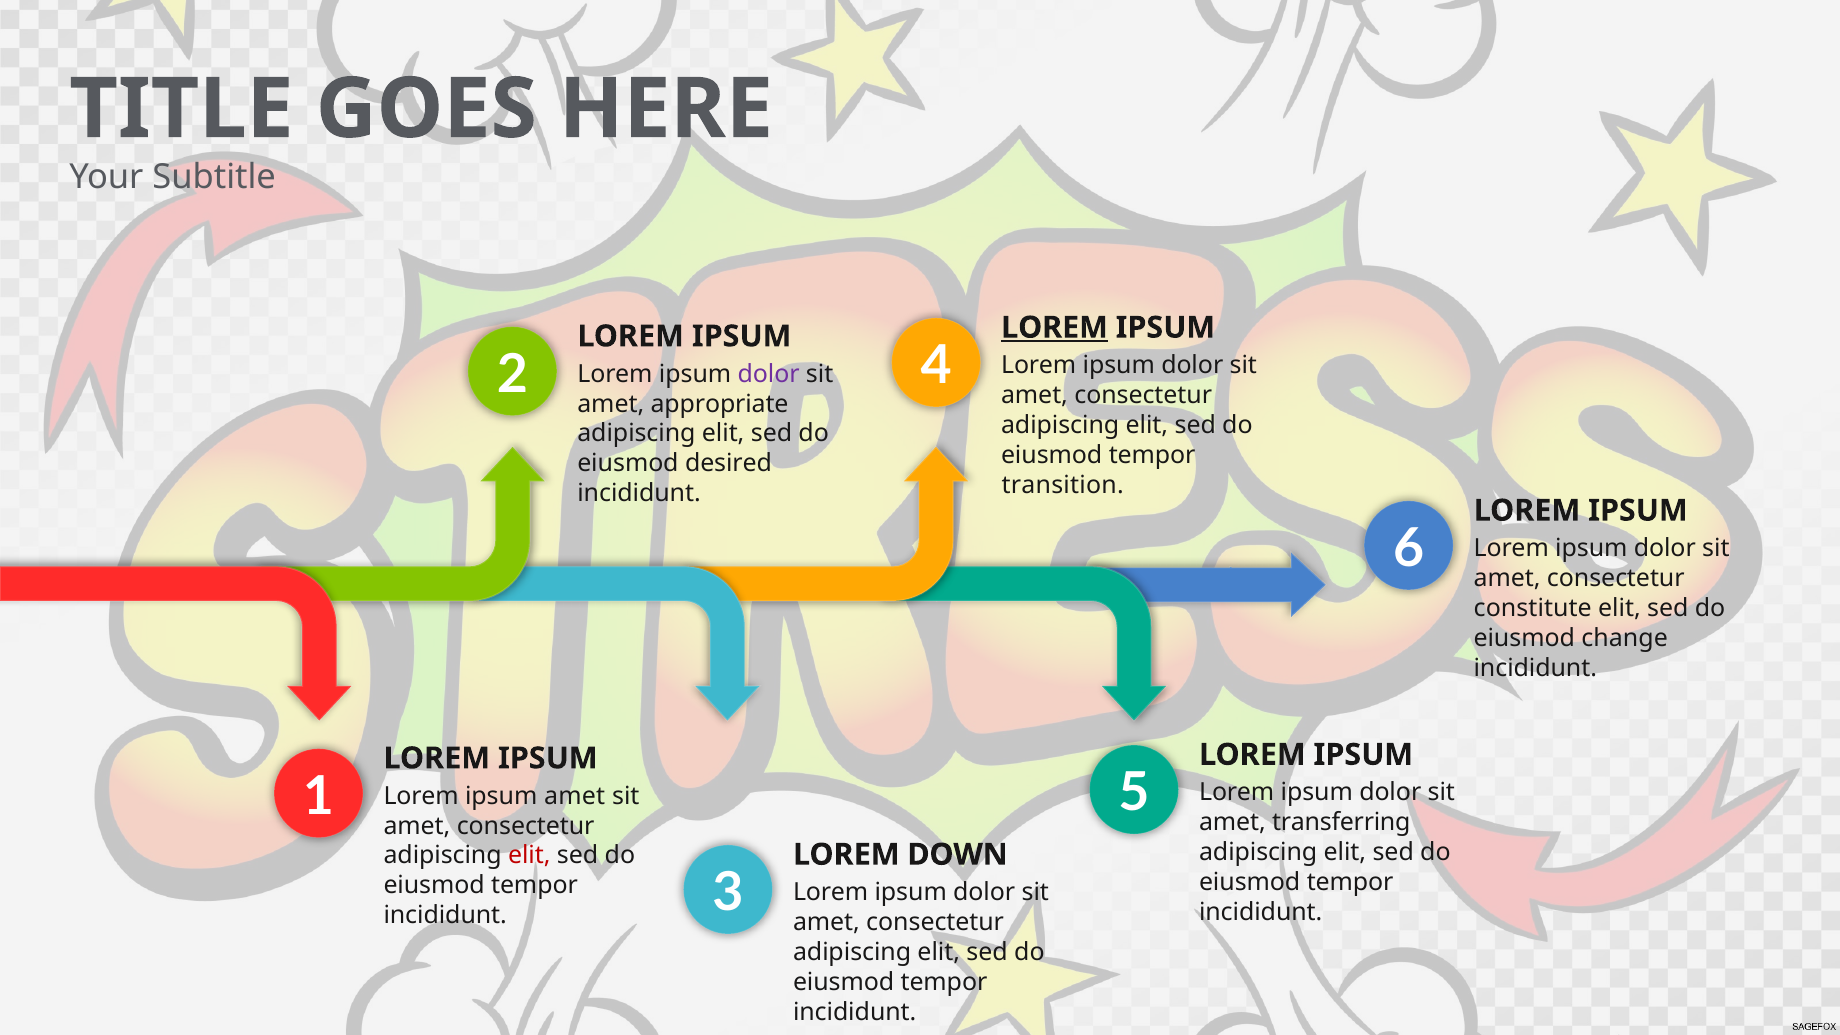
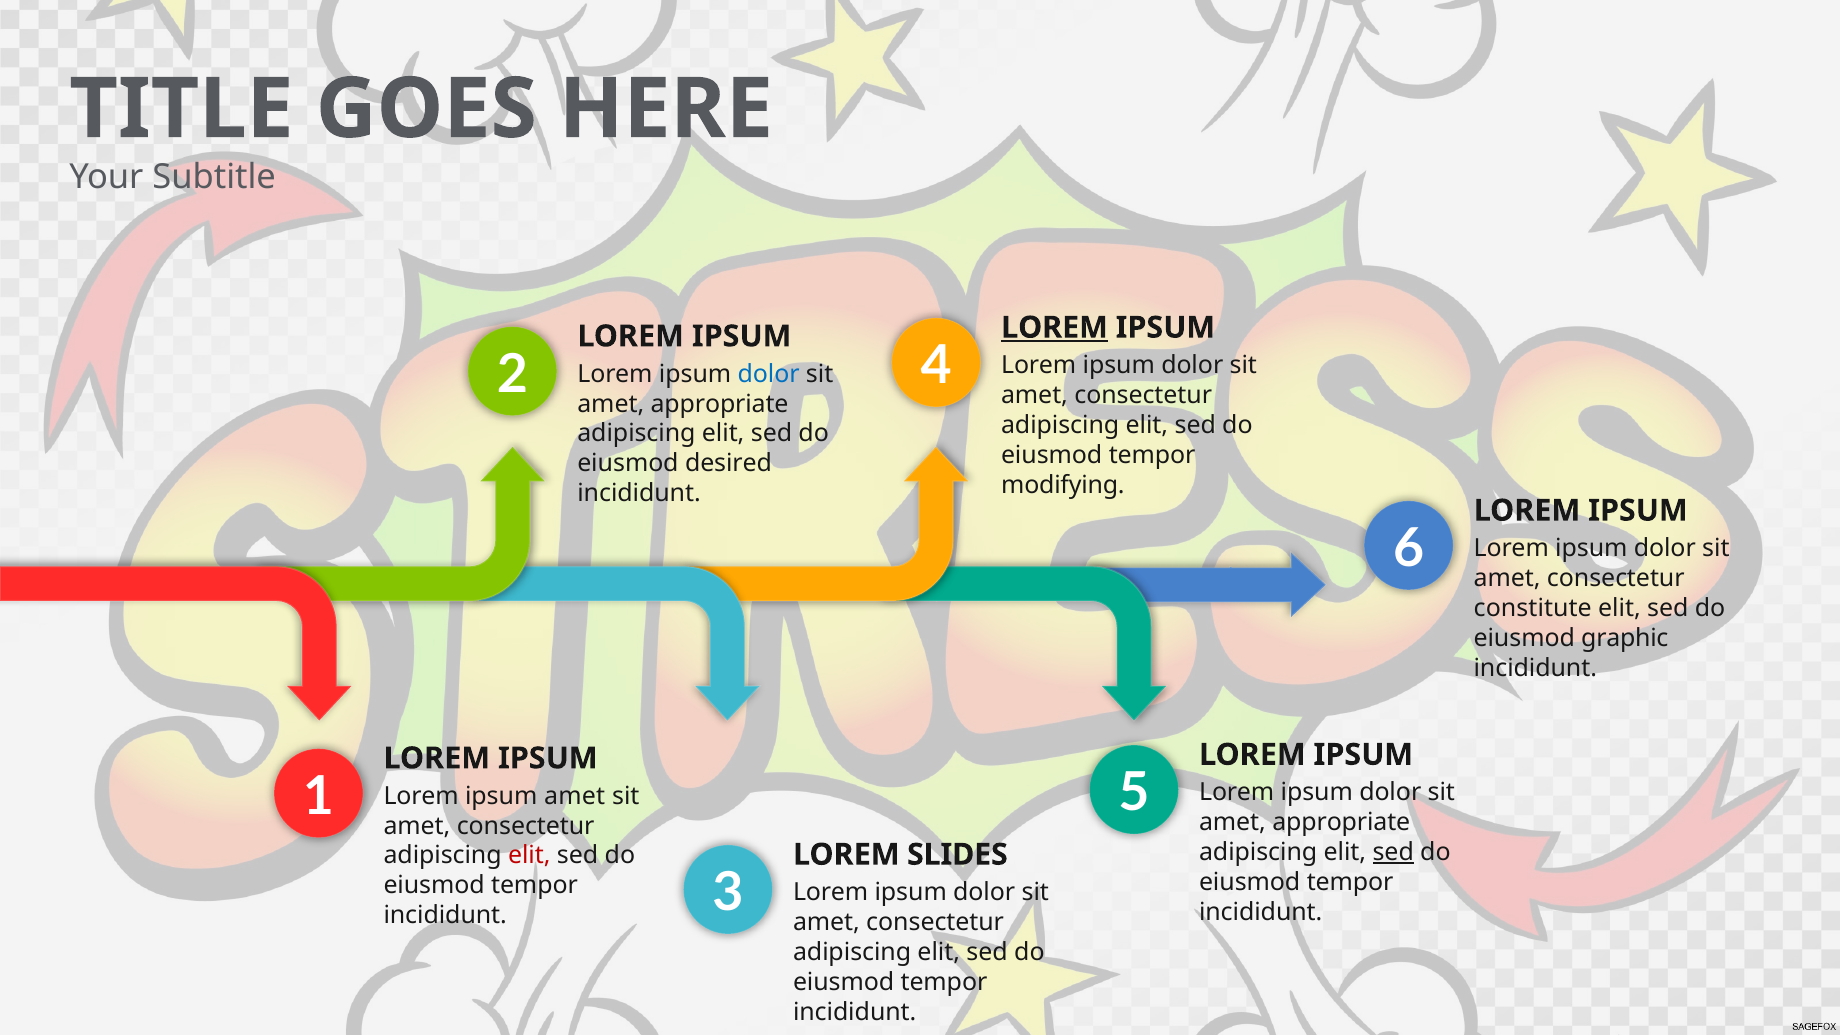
dolor at (769, 374) colour: purple -> blue
transition: transition -> modifying
change: change -> graphic
transferring at (1341, 822): transferring -> appropriate
sed at (1393, 852) underline: none -> present
DOWN: DOWN -> SLIDES
